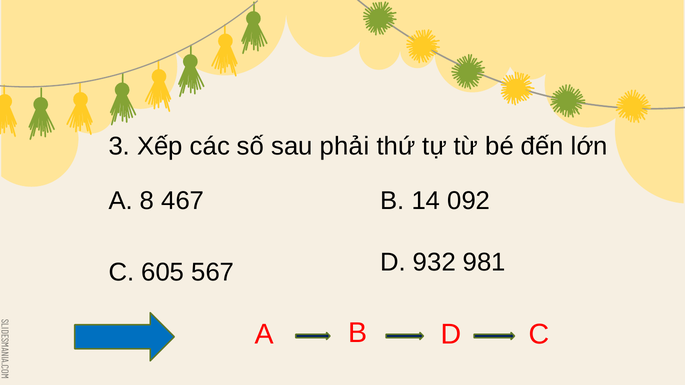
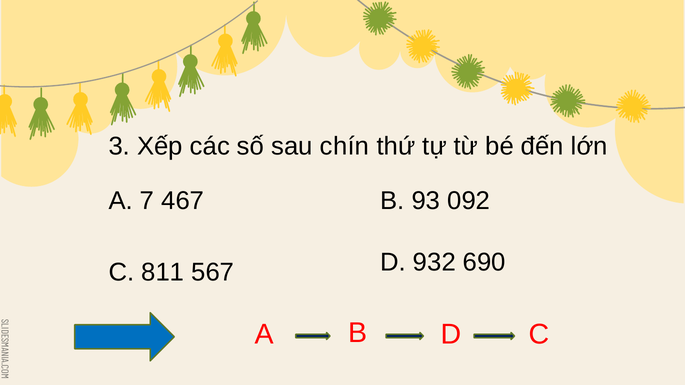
phải: phải -> chín
8: 8 -> 7
14: 14 -> 93
605: 605 -> 811
981: 981 -> 690
